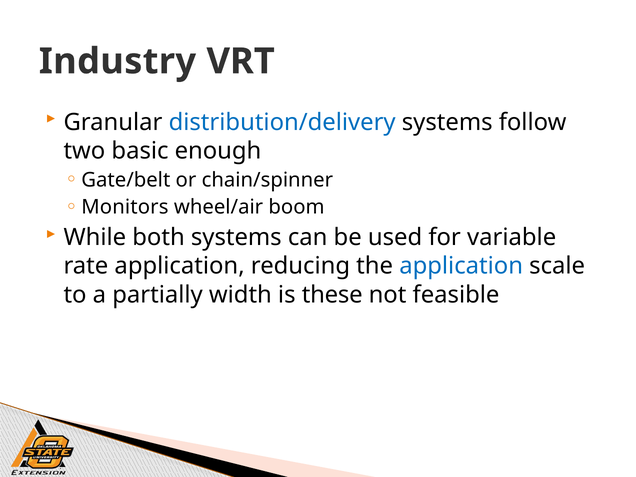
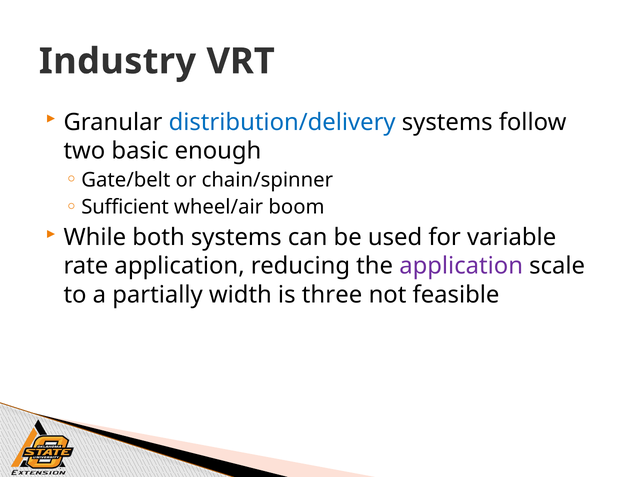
Monitors: Monitors -> Sufficient
application at (461, 266) colour: blue -> purple
these: these -> three
